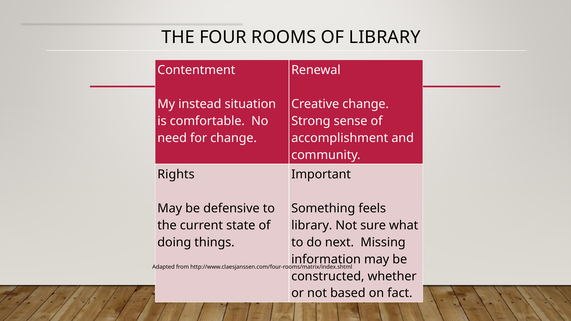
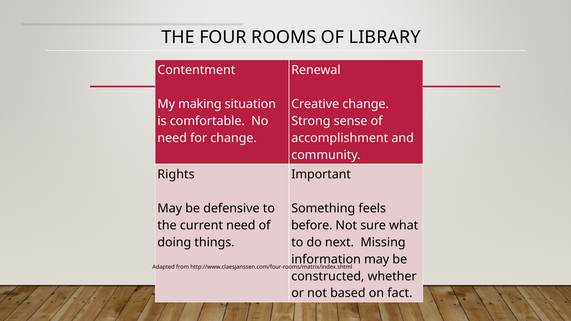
instead: instead -> making
current state: state -> need
library at (312, 225): library -> before
